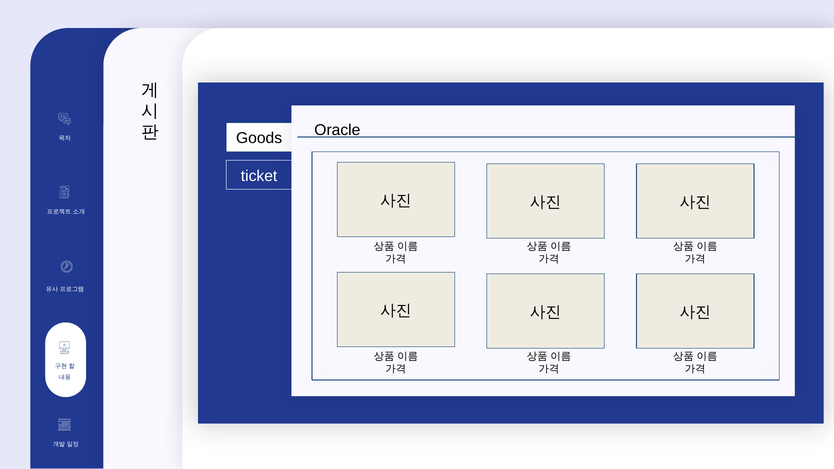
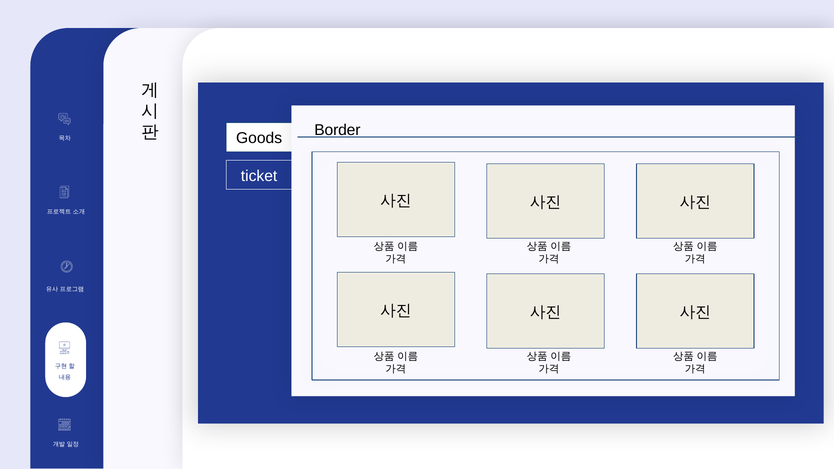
Oracle: Oracle -> Border
